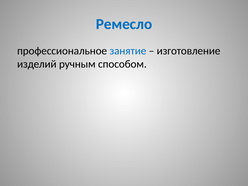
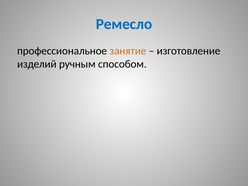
занятие colour: blue -> orange
